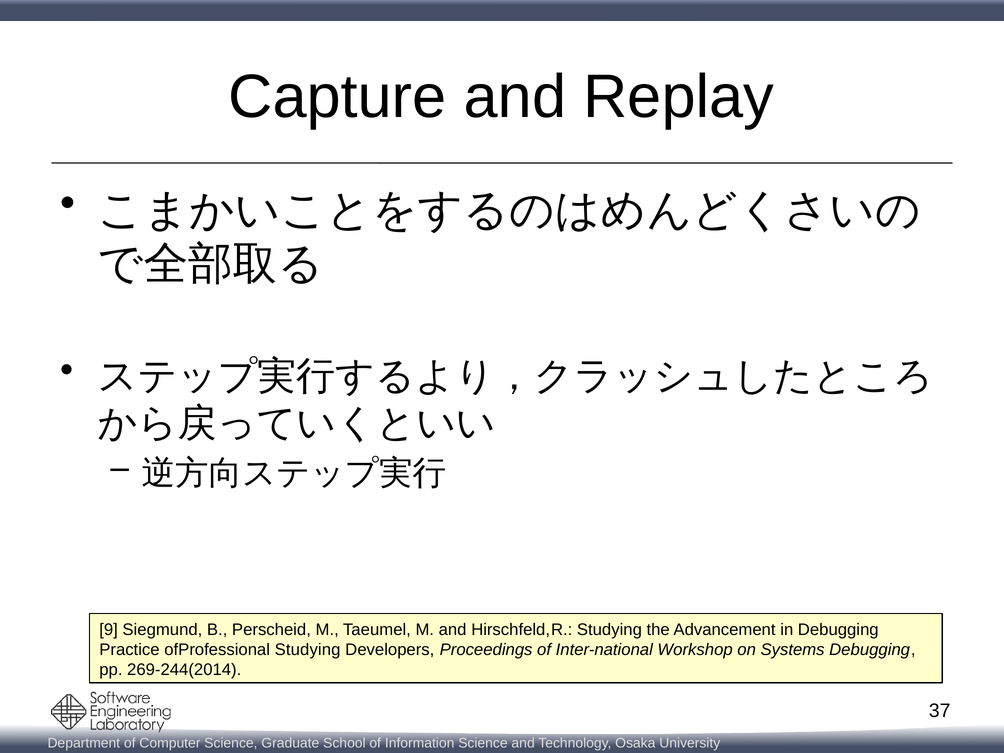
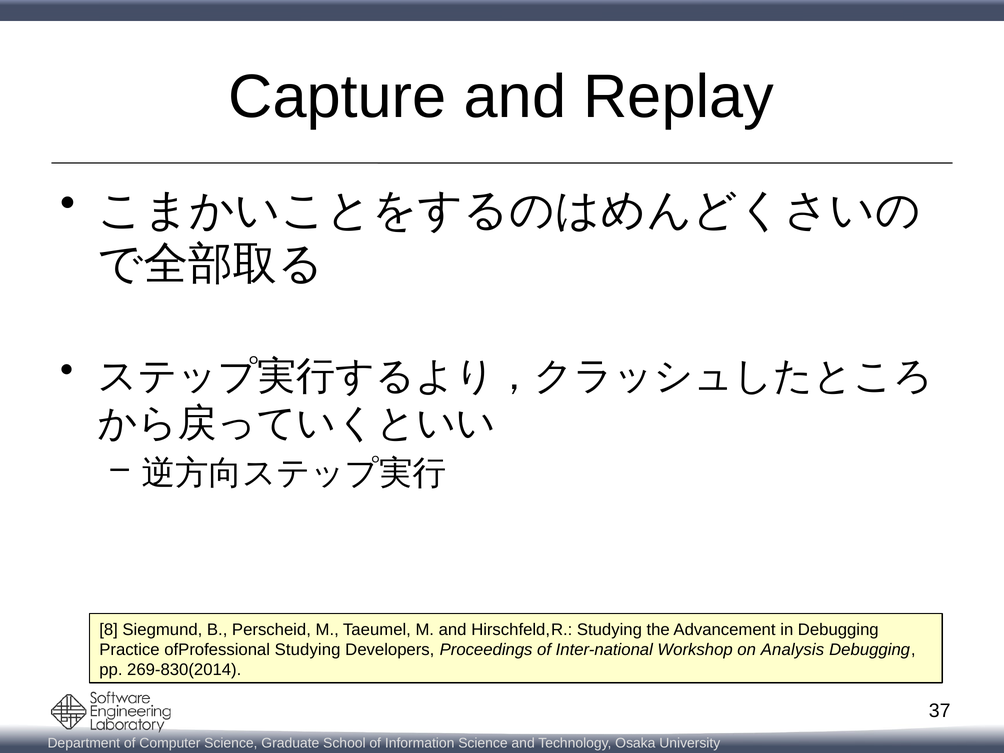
9: 9 -> 8
Systems: Systems -> Analysis
269-244(2014: 269-244(2014 -> 269-830(2014
